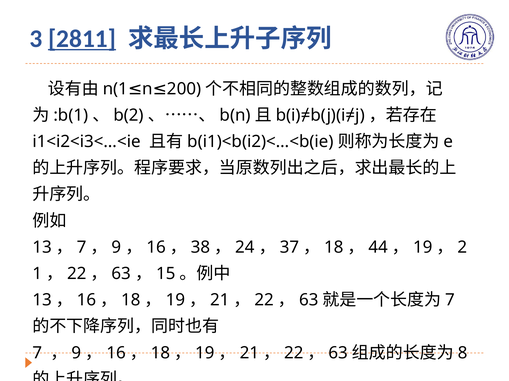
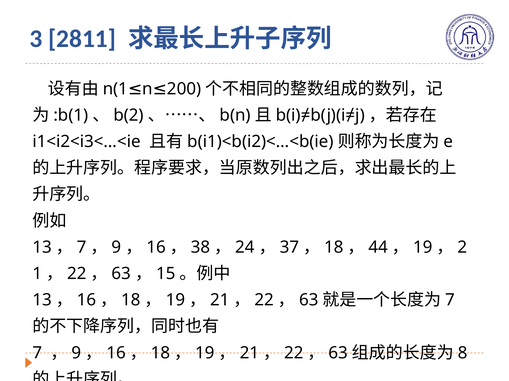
2811 underline: present -> none
